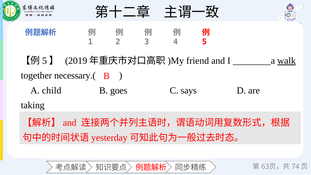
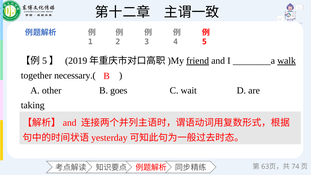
friend underline: none -> present
child: child -> other
says: says -> wait
